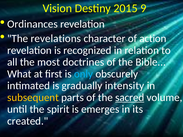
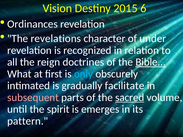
9: 9 -> 6
action: action -> under
most: most -> reign
Bible underline: none -> present
intensity: intensity -> facilitate
subsequent colour: yellow -> pink
created: created -> pattern
